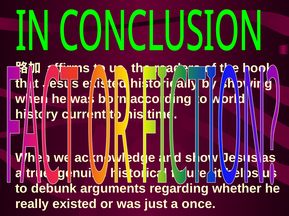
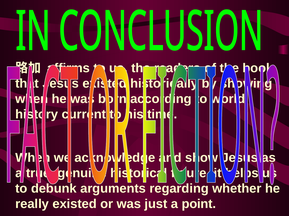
once: once -> point
